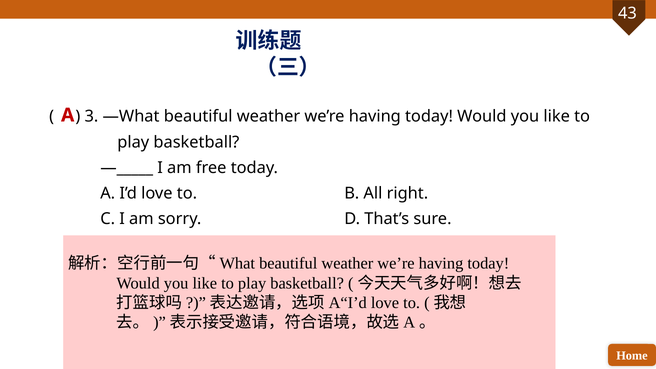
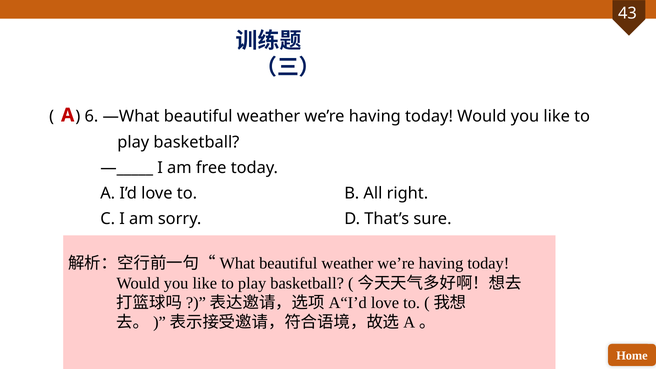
3: 3 -> 6
